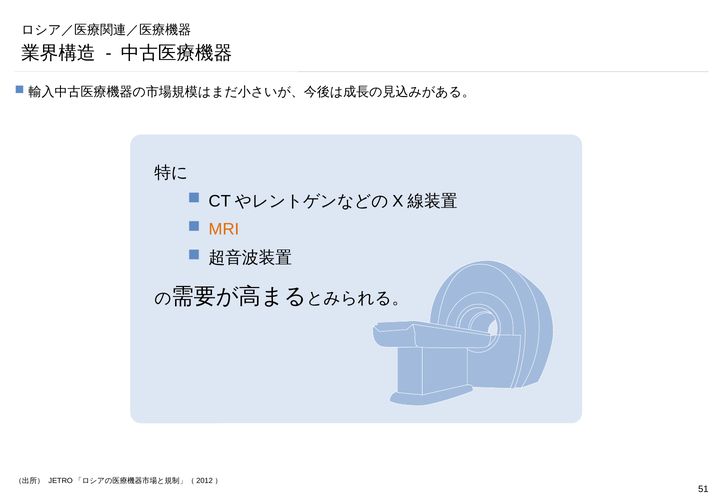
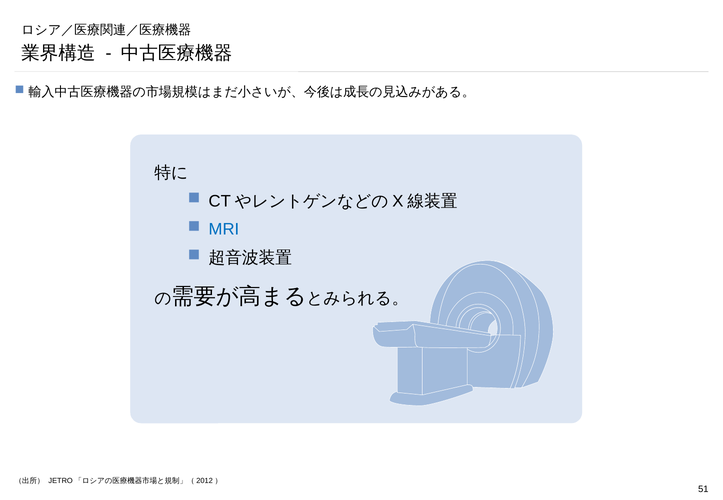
MRI colour: orange -> blue
